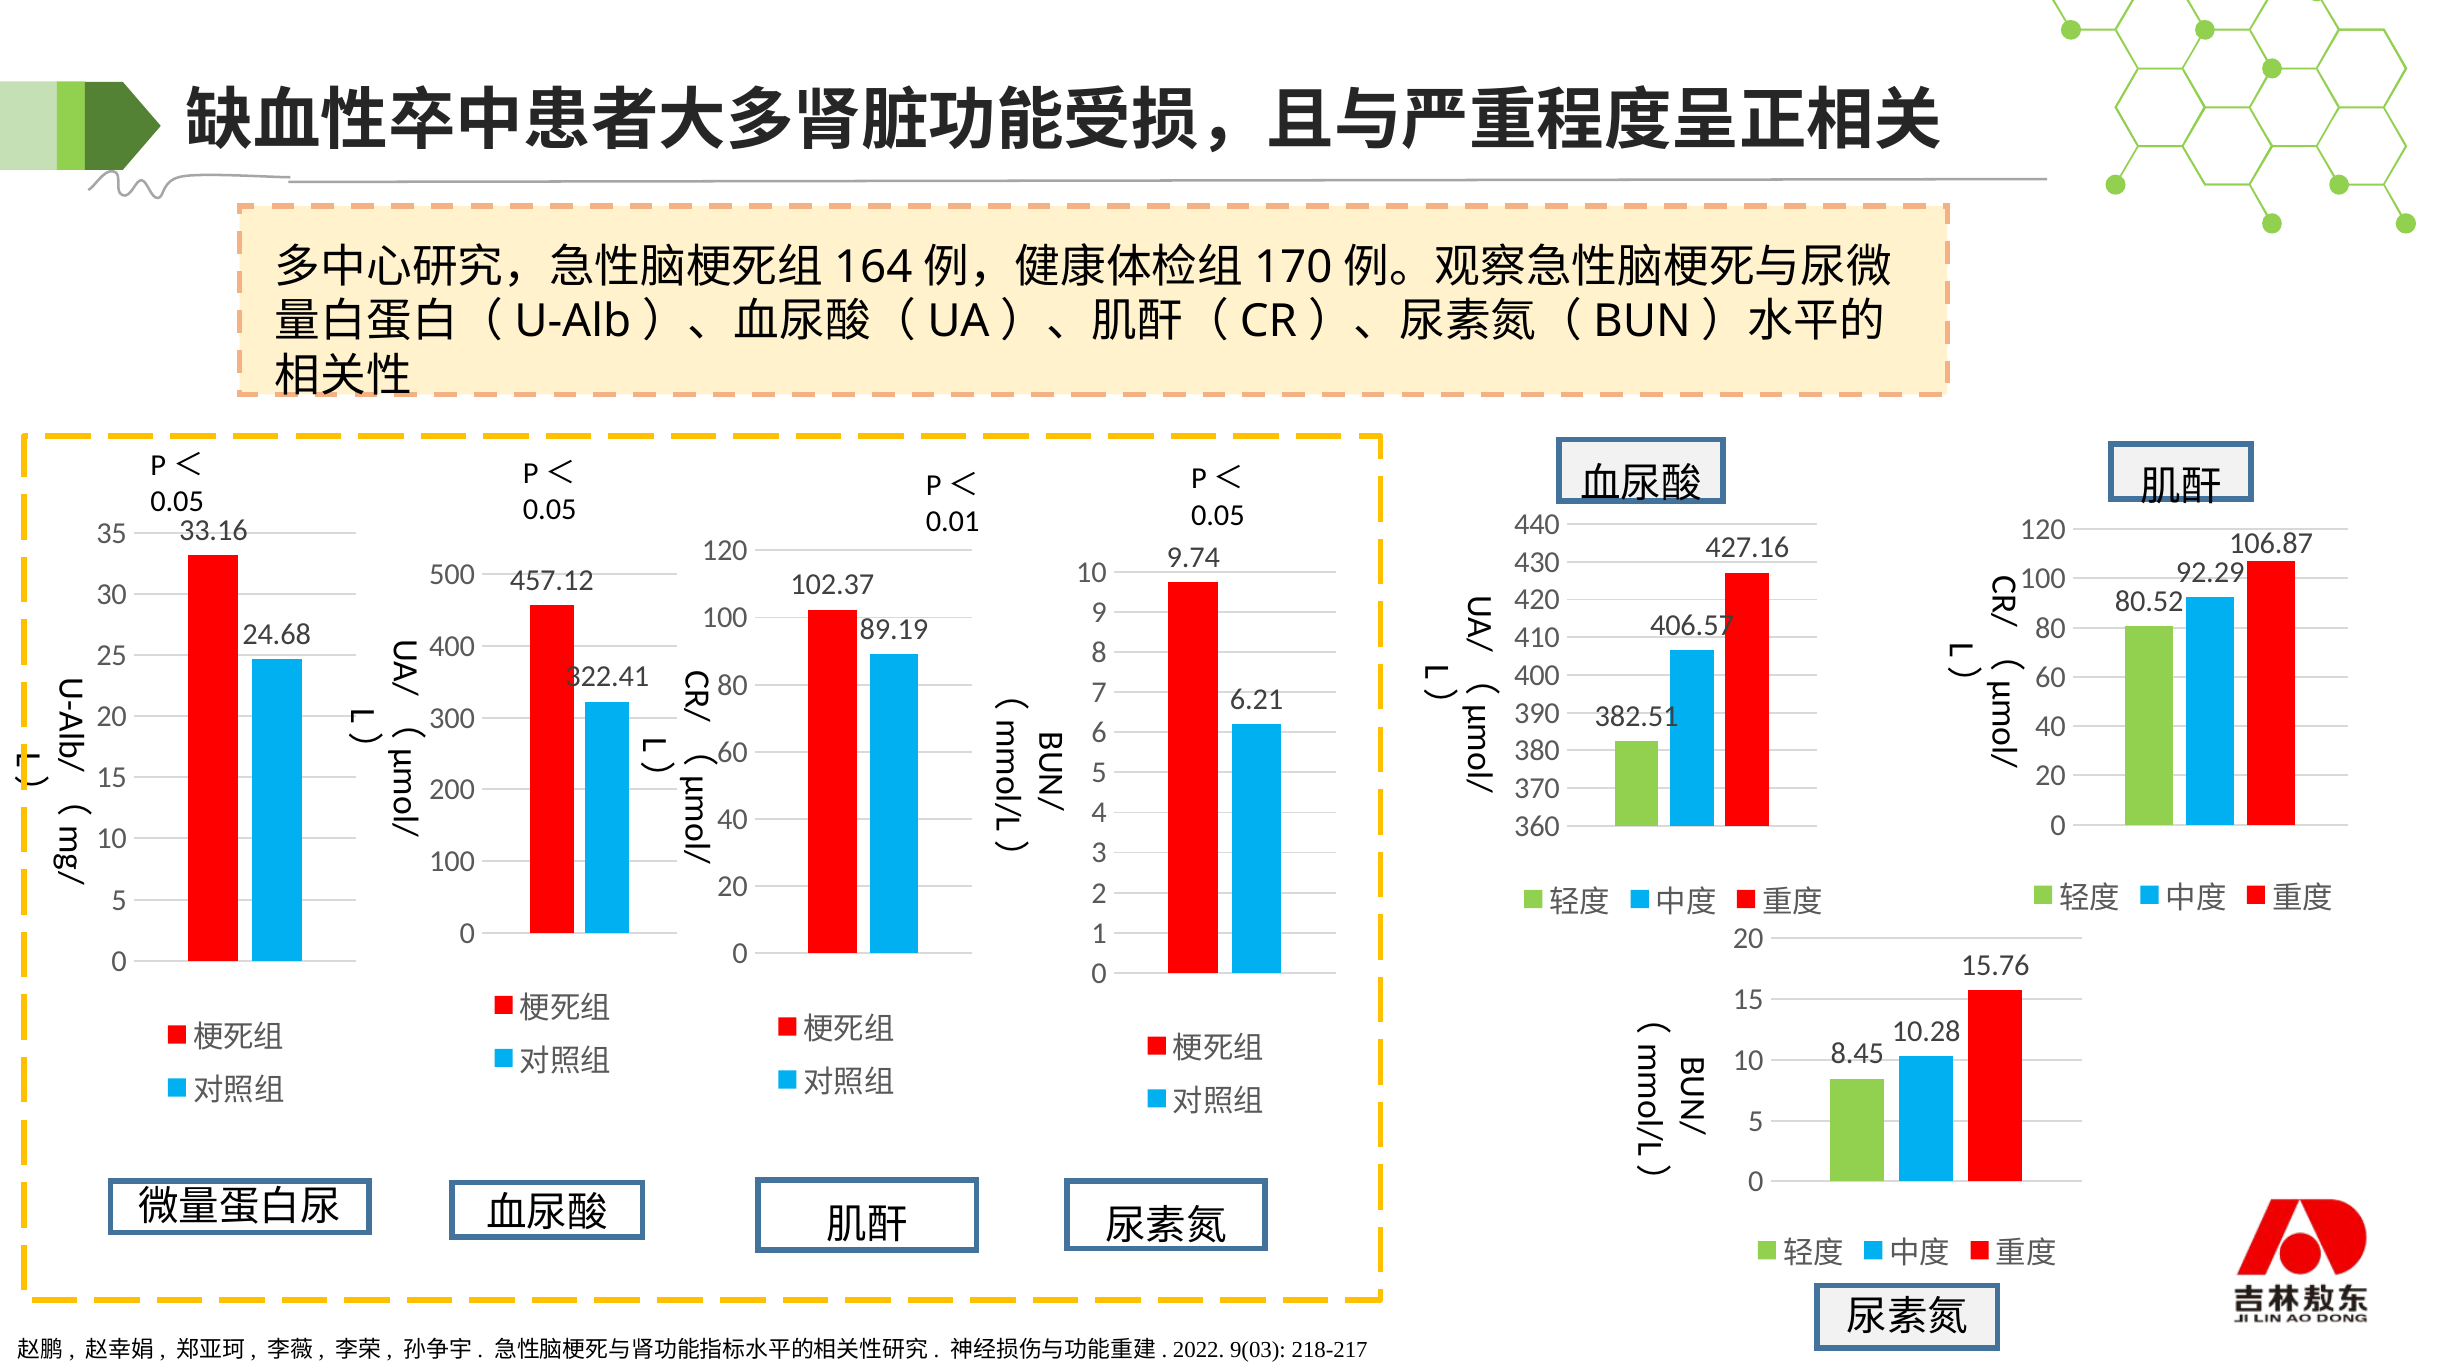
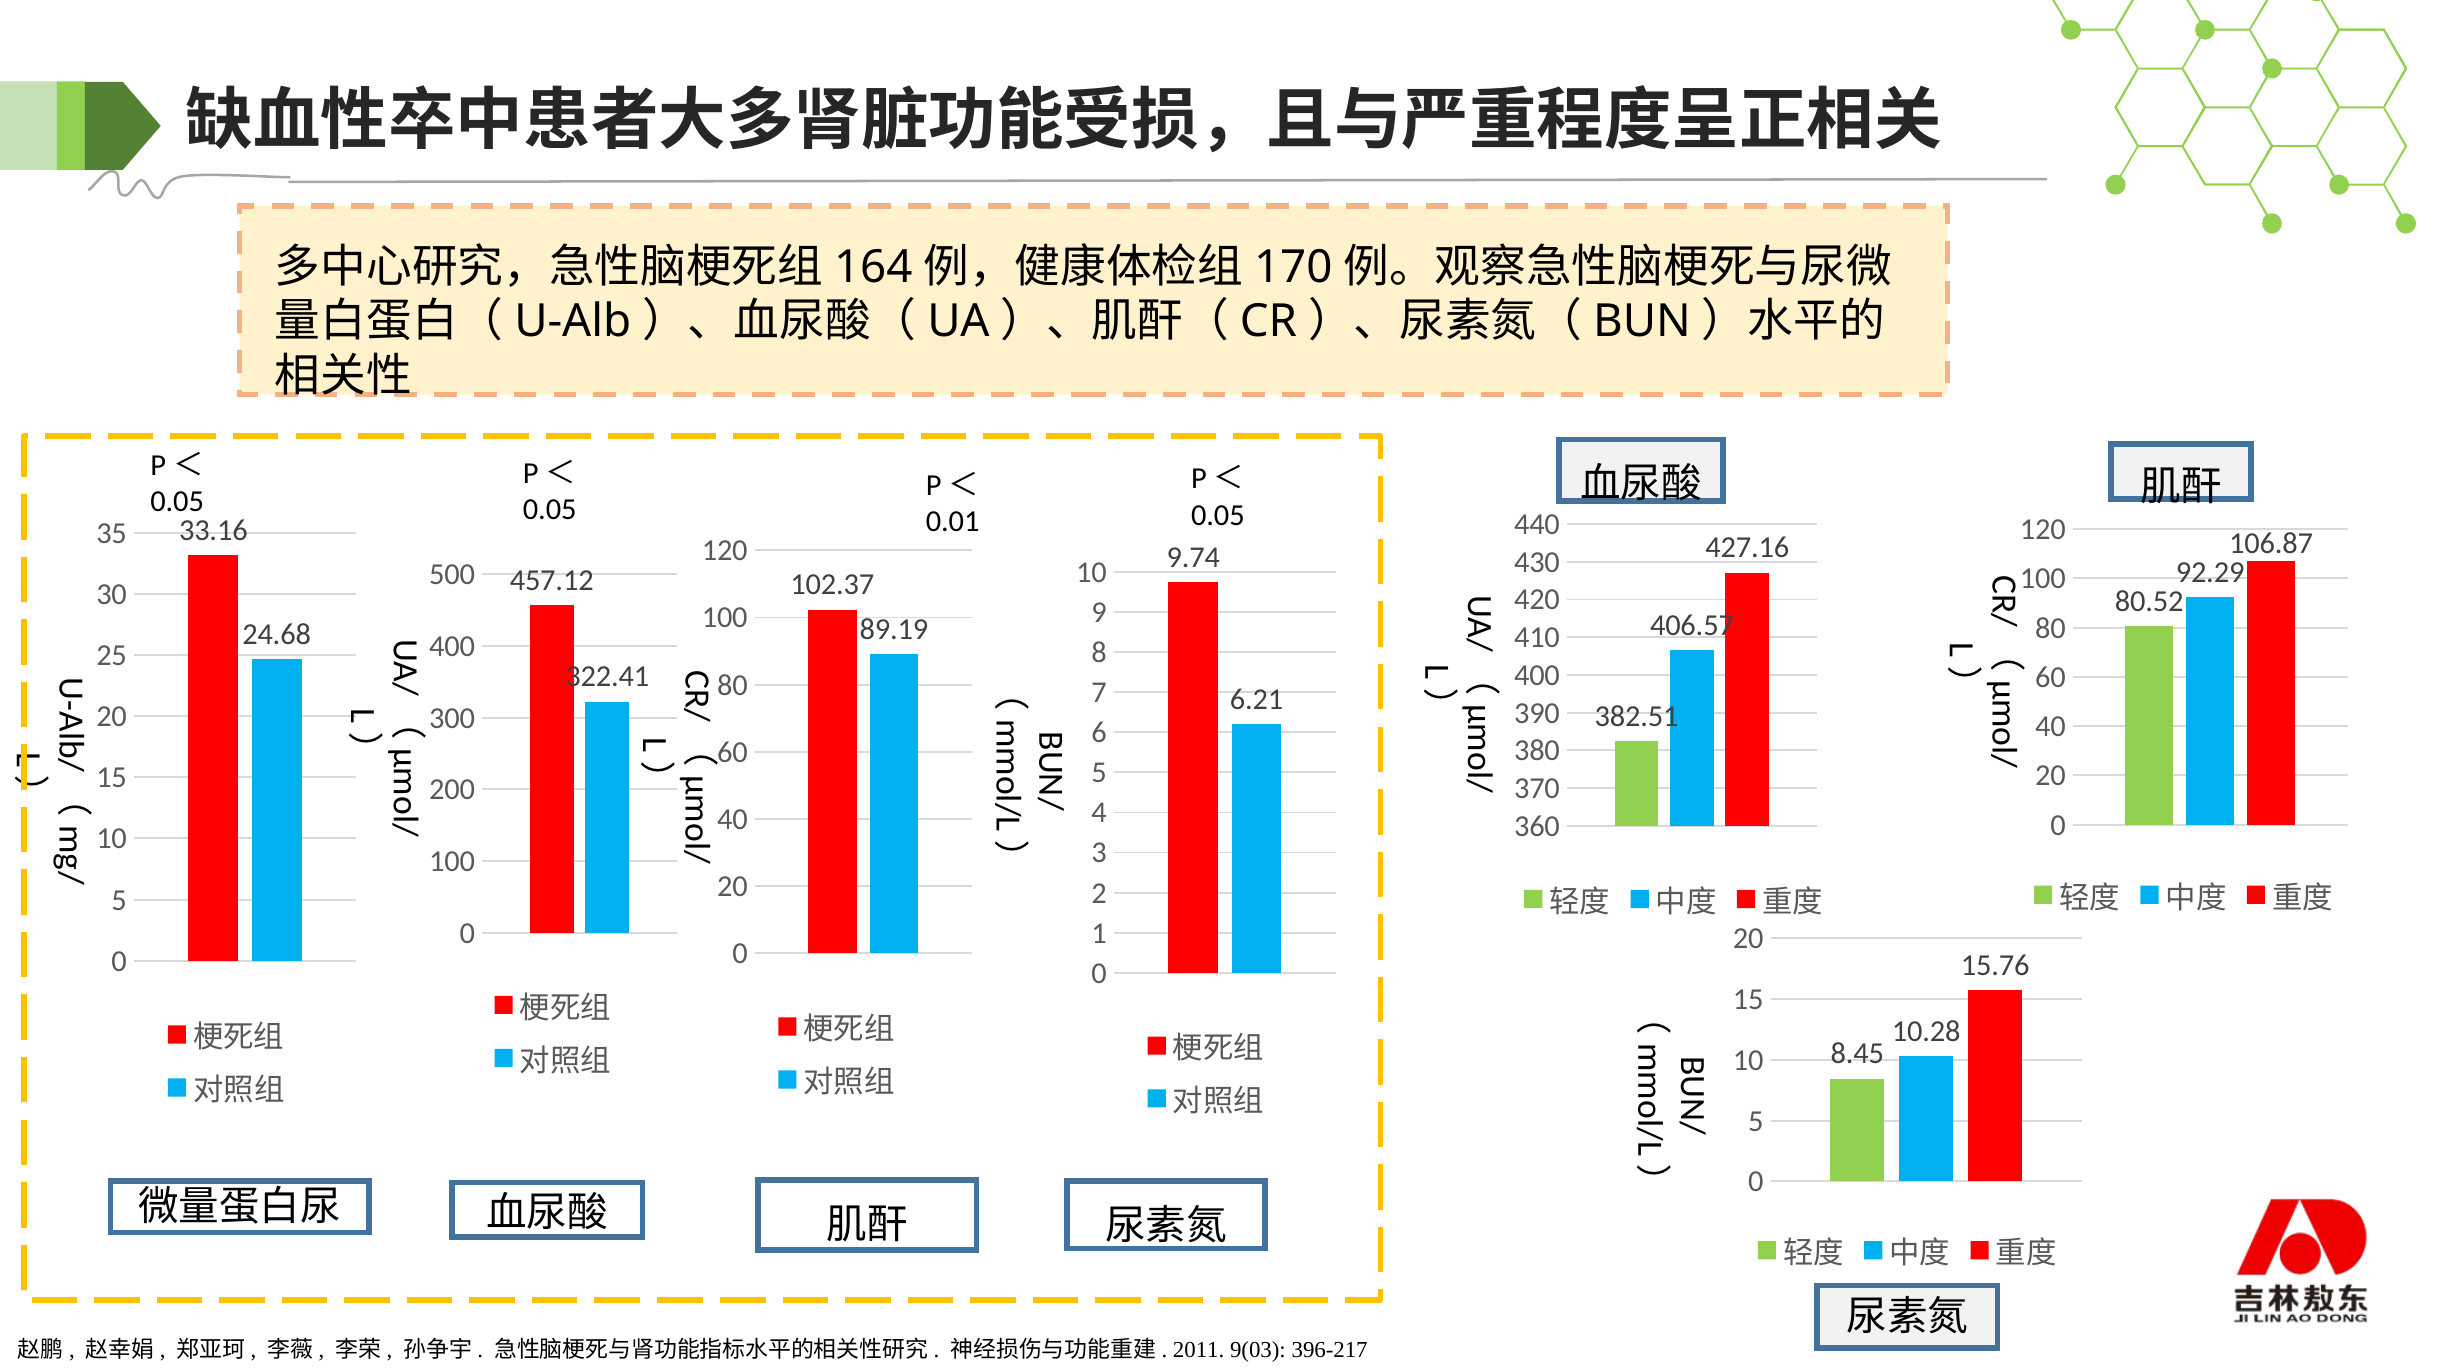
2022: 2022 -> 2011
218-217: 218-217 -> 396-217
